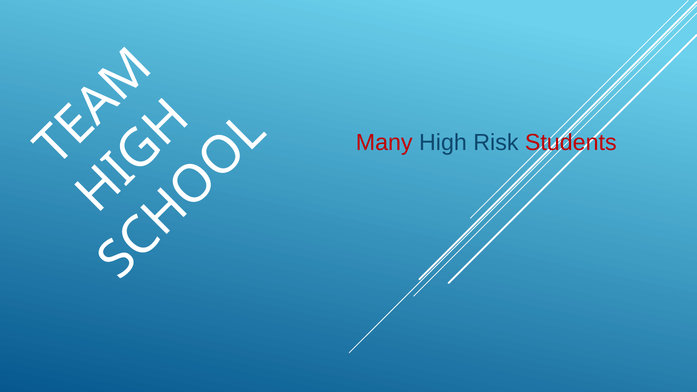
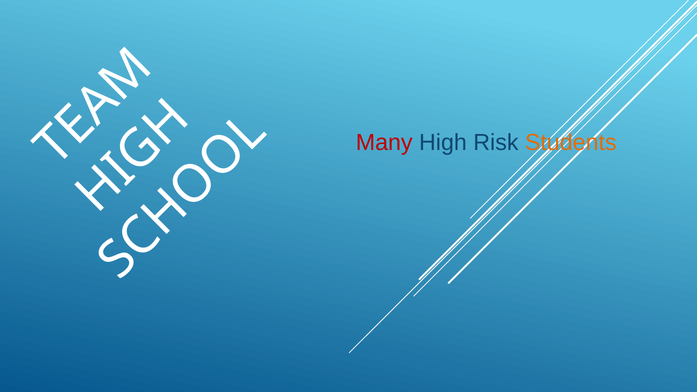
Students colour: red -> orange
